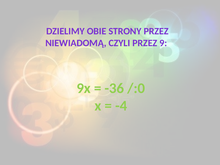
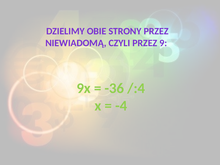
/:0: /:0 -> /:4
